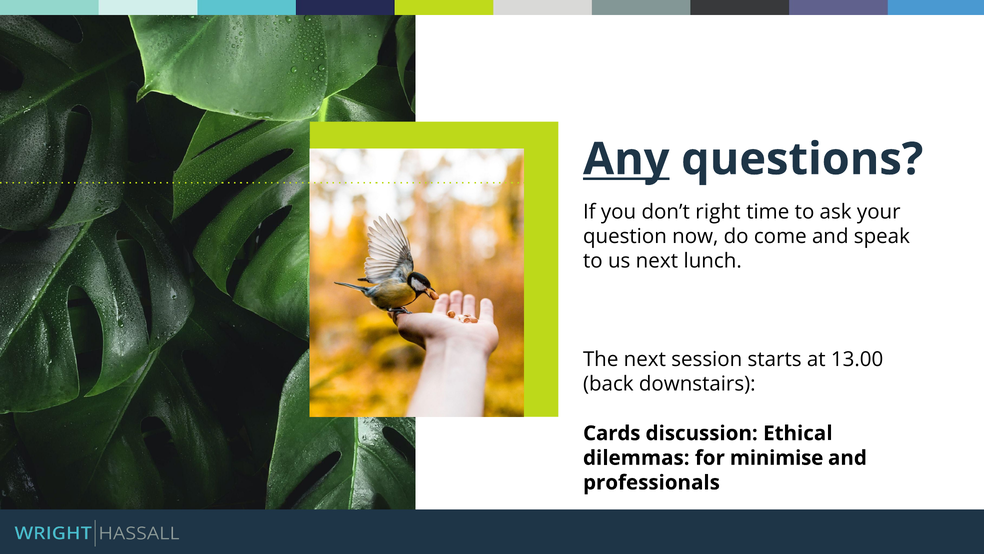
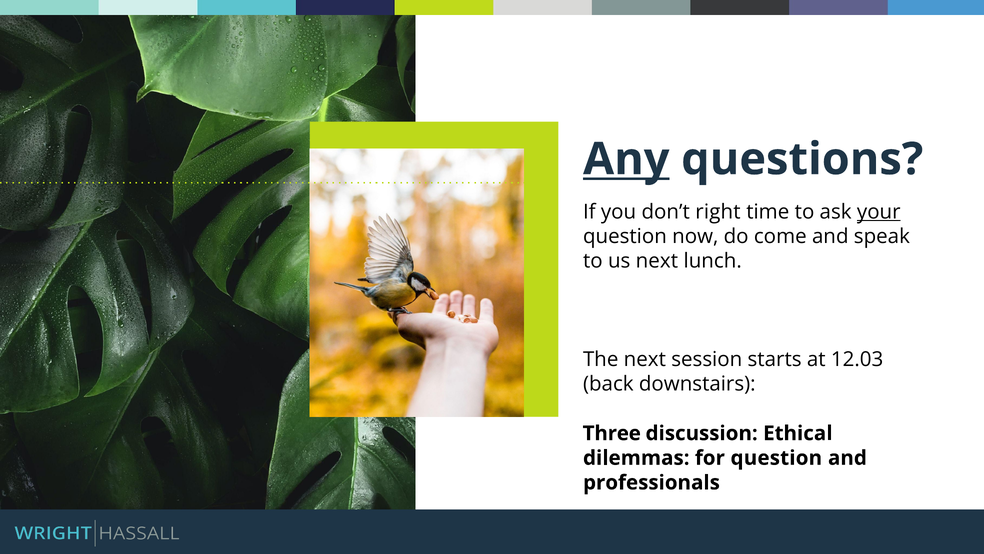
your underline: none -> present
13.00: 13.00 -> 12.03
Cards: Cards -> Three
for minimise: minimise -> question
